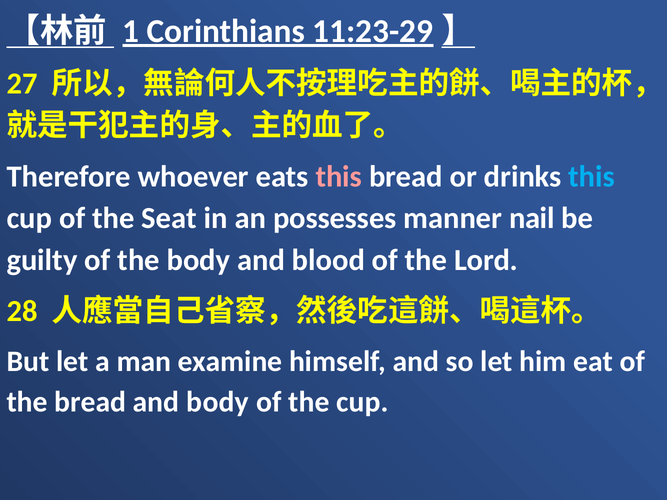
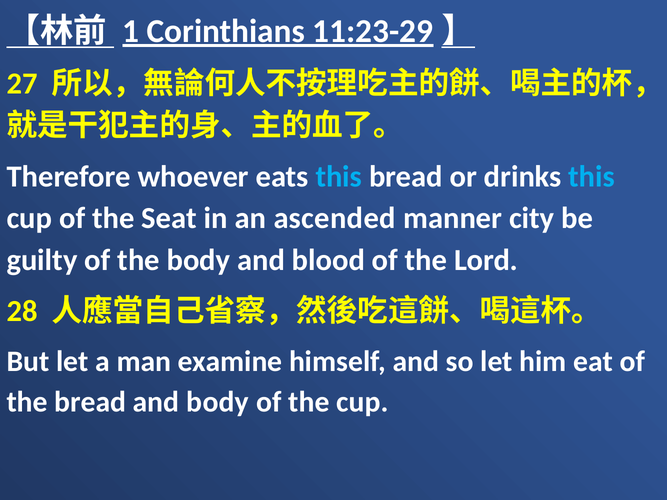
this at (339, 177) colour: pink -> light blue
possesses: possesses -> ascended
nail: nail -> city
